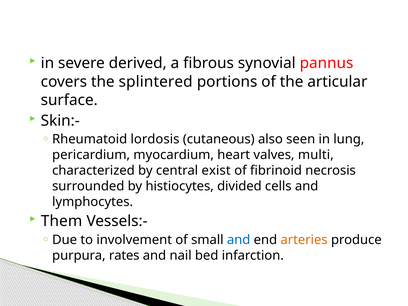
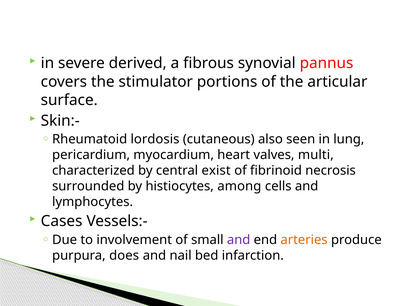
splintered: splintered -> stimulator
divided: divided -> among
Them: Them -> Cases
and at (239, 240) colour: blue -> purple
rates: rates -> does
